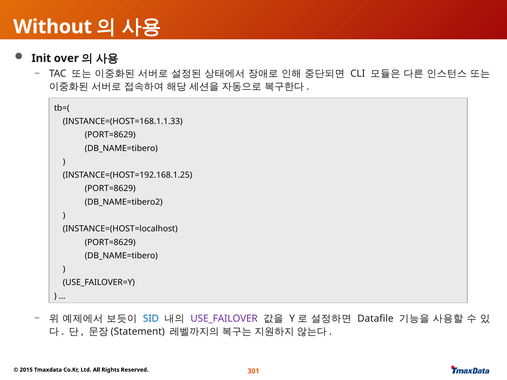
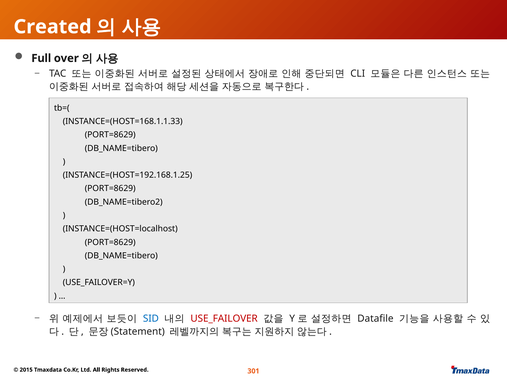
Without: Without -> Created
Init: Init -> Full
USE_FAILOVER colour: purple -> red
